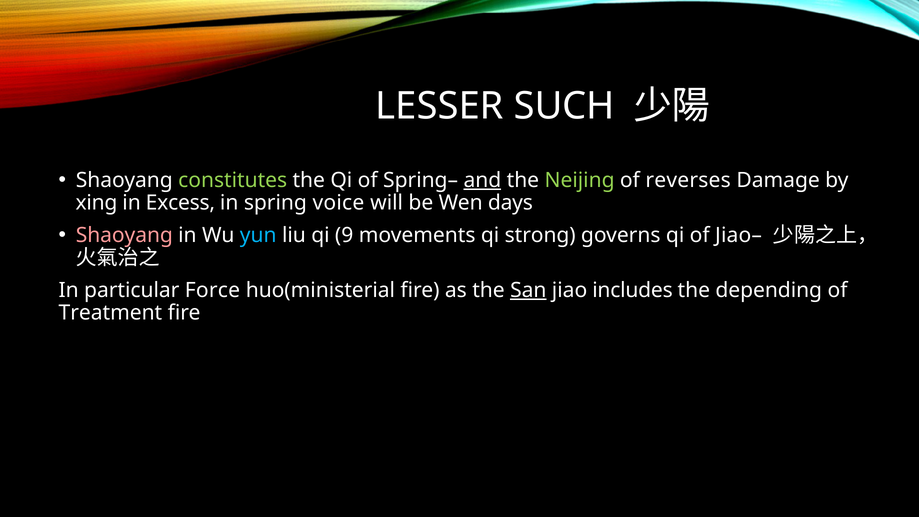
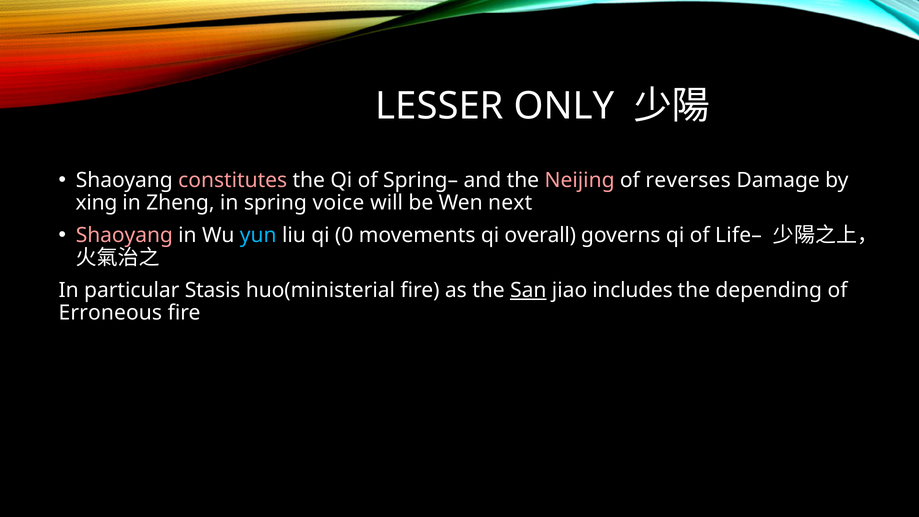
SUCH: SUCH -> ONLY
constitutes colour: light green -> pink
and underline: present -> none
Neijing colour: light green -> pink
Excess: Excess -> Zheng
days: days -> next
9: 9 -> 0
strong: strong -> overall
Jiao–: Jiao– -> Life–
Force: Force -> Stasis
Treatment: Treatment -> Erroneous
